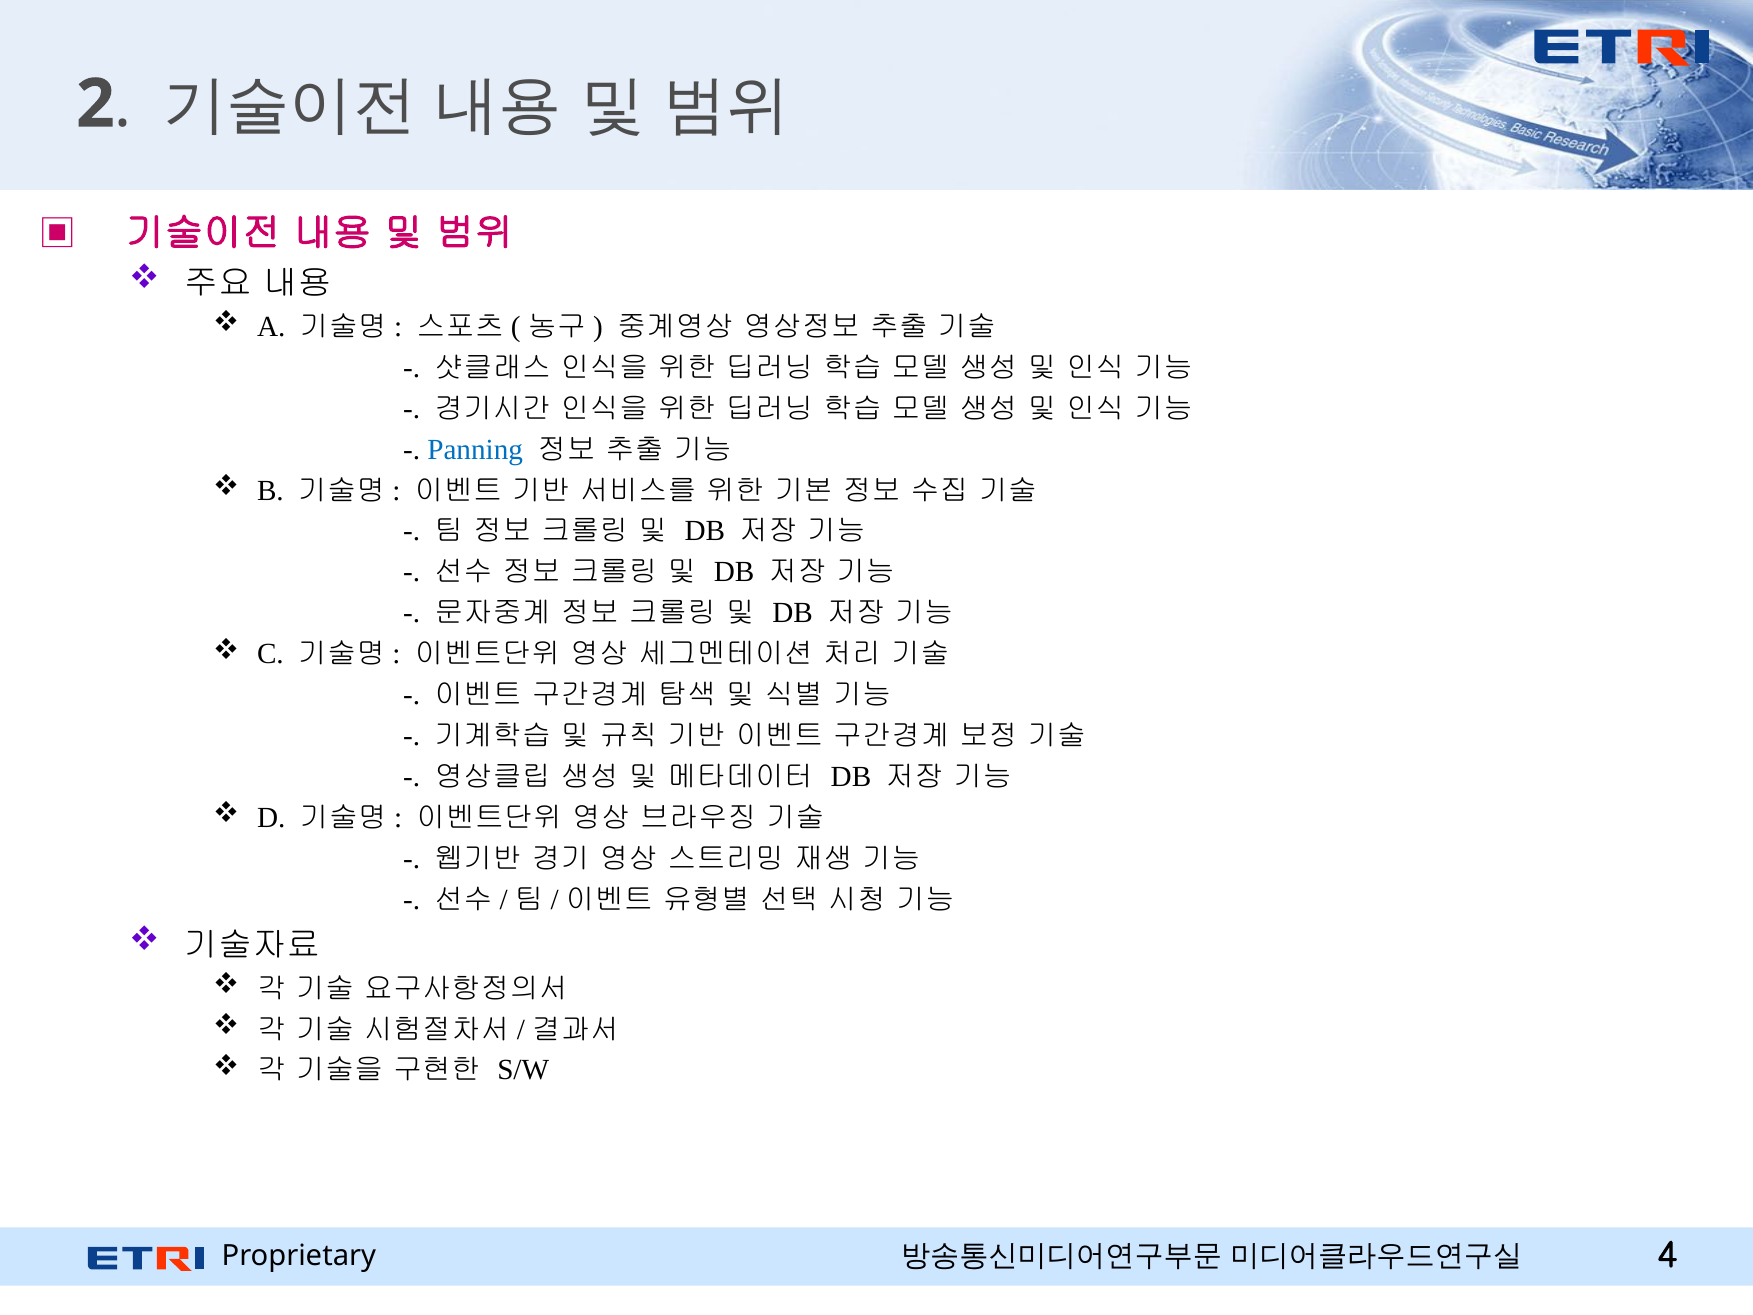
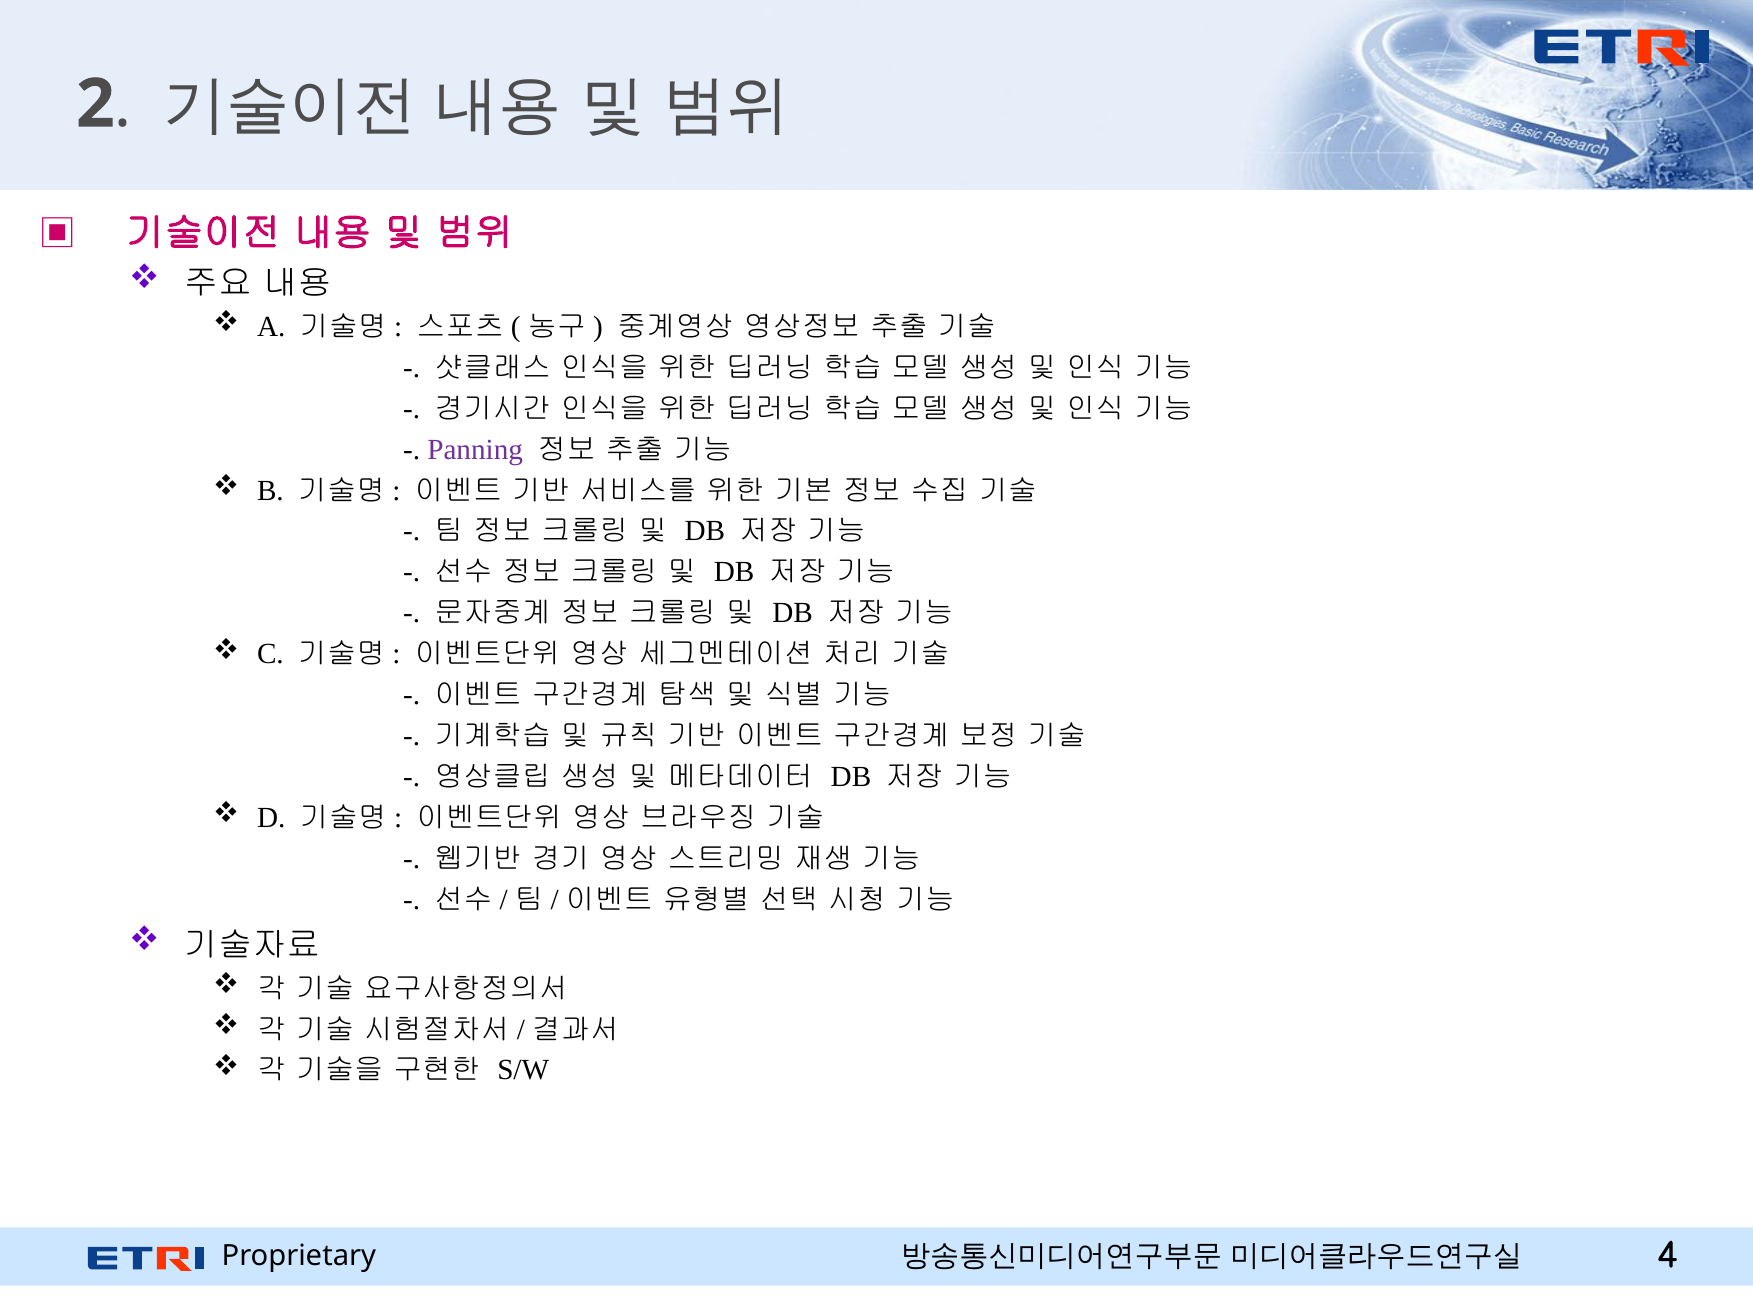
Panning colour: blue -> purple
